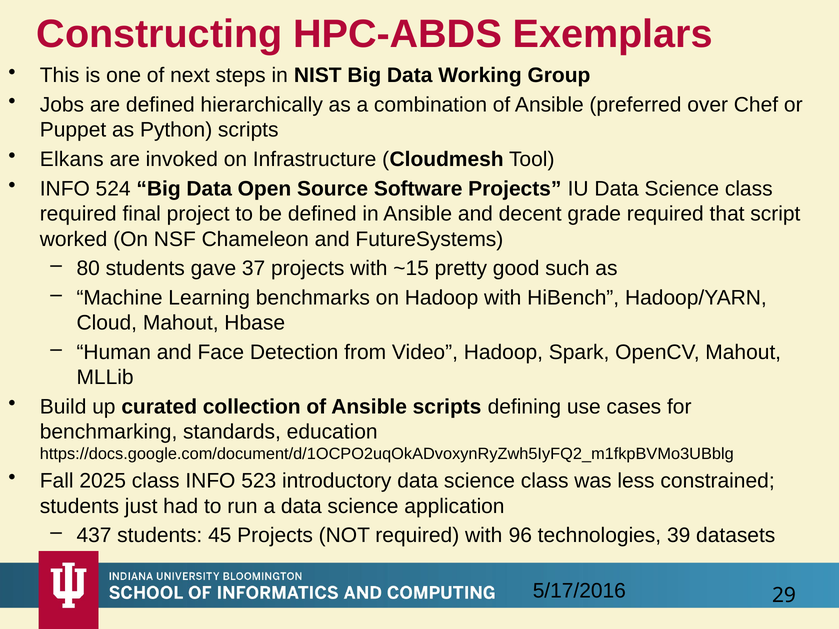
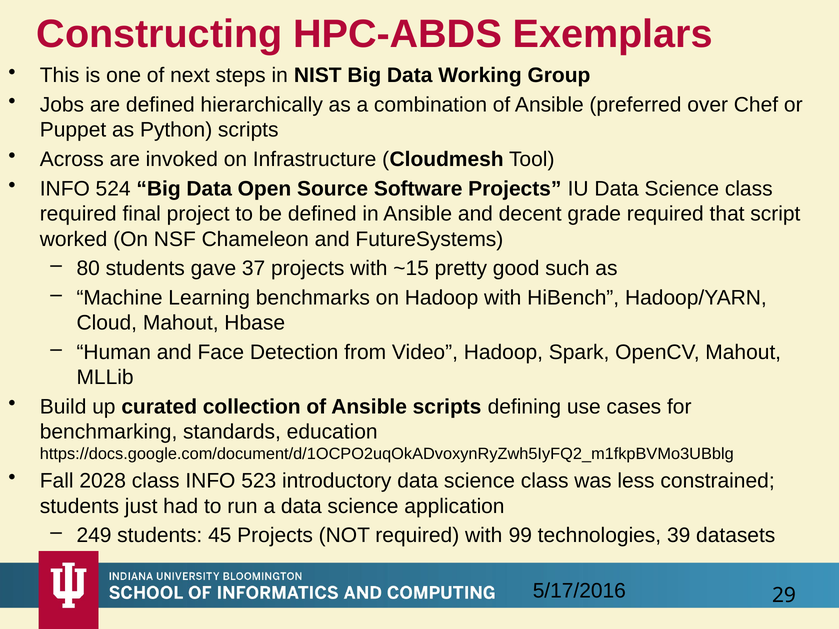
Elkans: Elkans -> Across
2025: 2025 -> 2028
437: 437 -> 249
96: 96 -> 99
